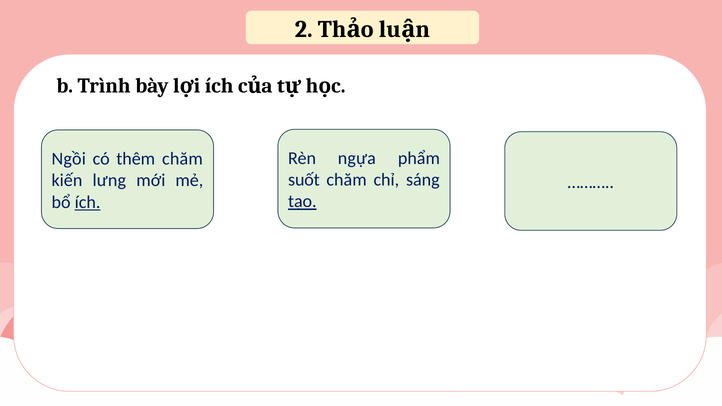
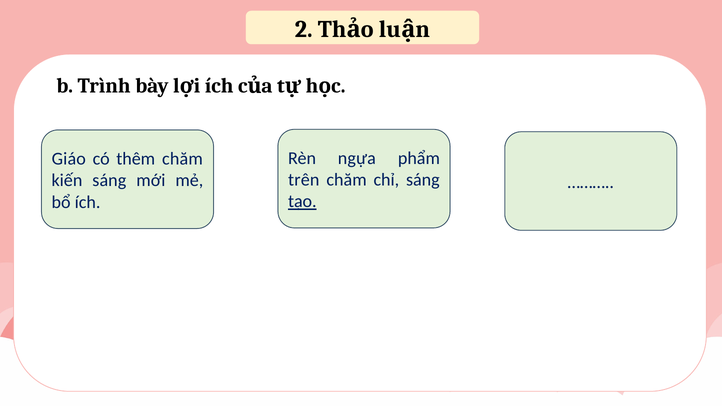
Ngồi: Ngồi -> Giáo
suốt: suốt -> trên
kiến lưng: lưng -> sáng
ích at (88, 202) underline: present -> none
